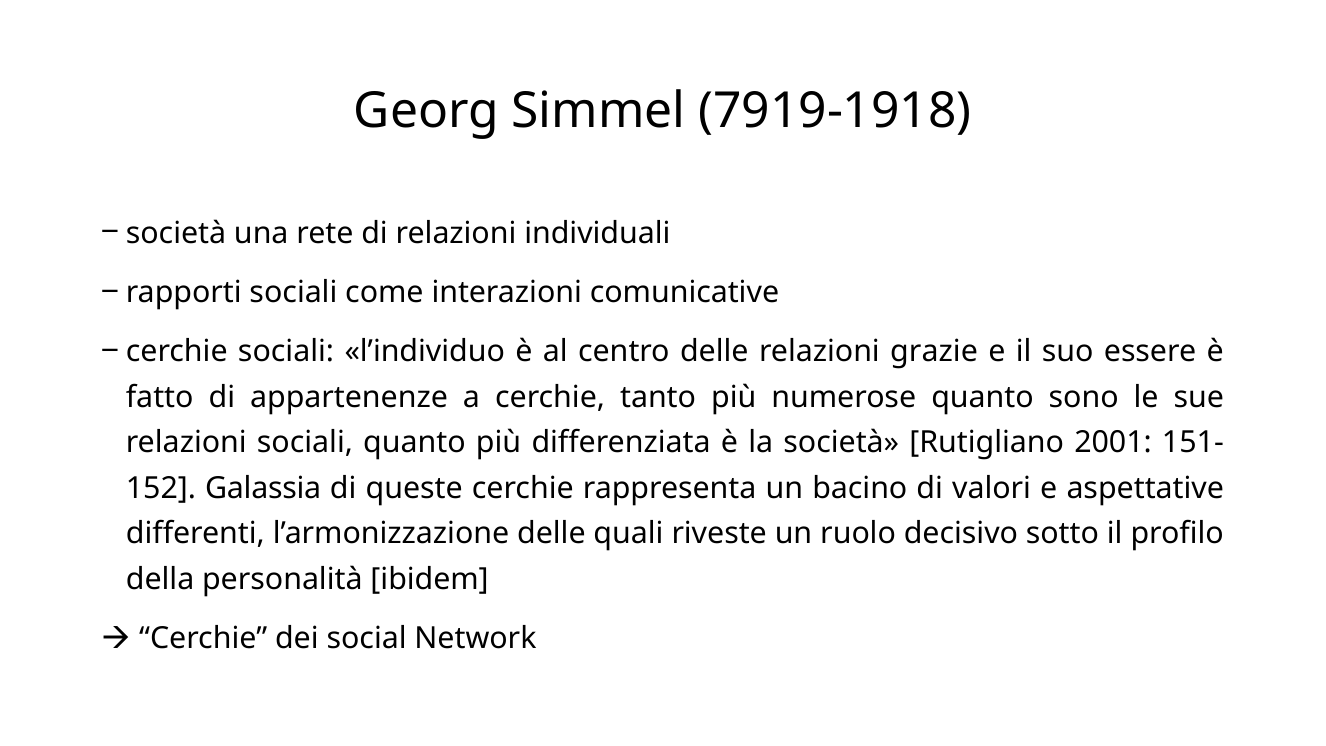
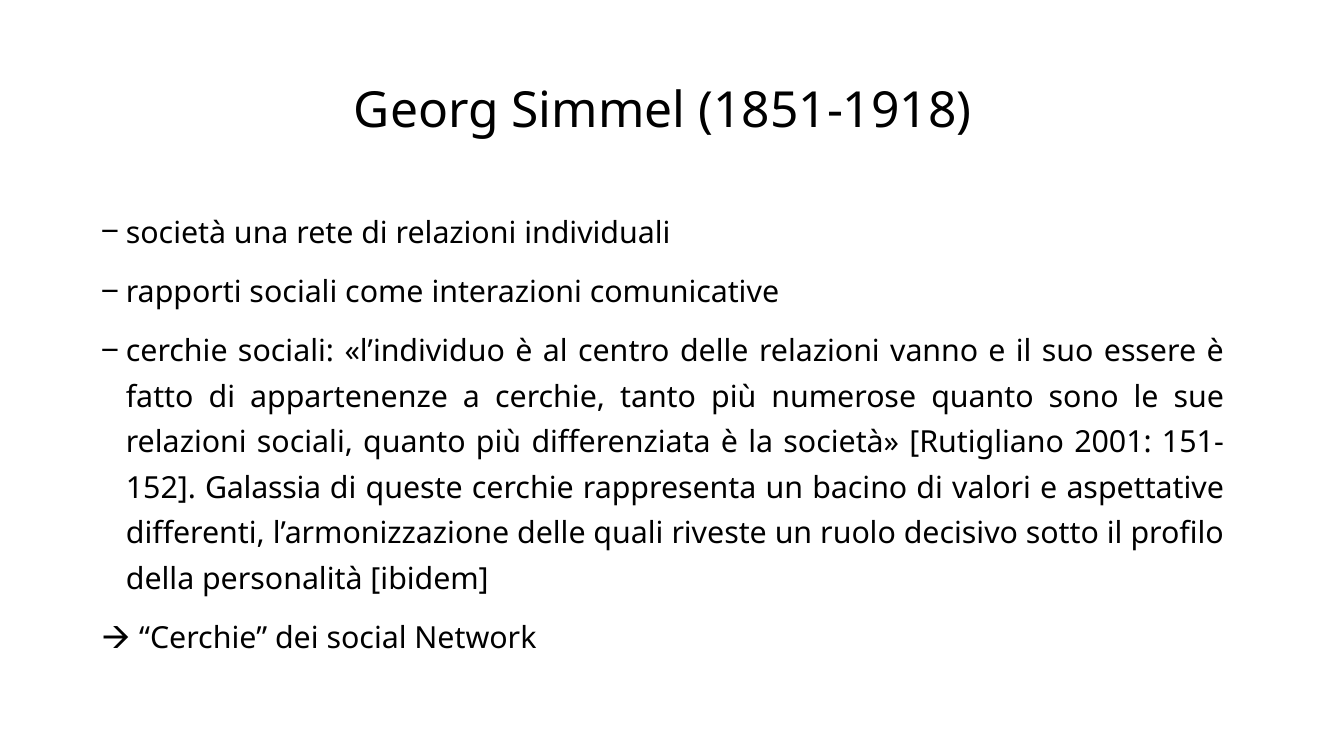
7919-1918: 7919-1918 -> 1851-1918
grazie: grazie -> vanno
